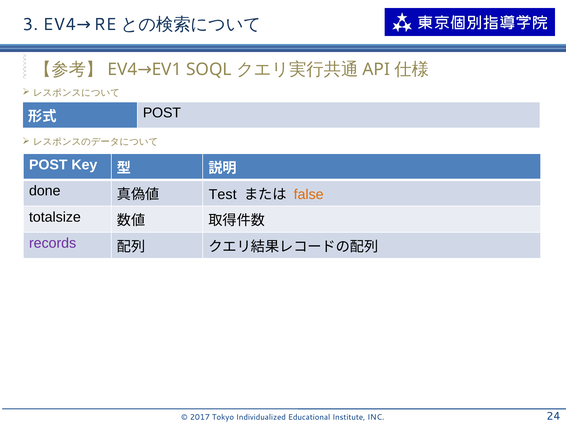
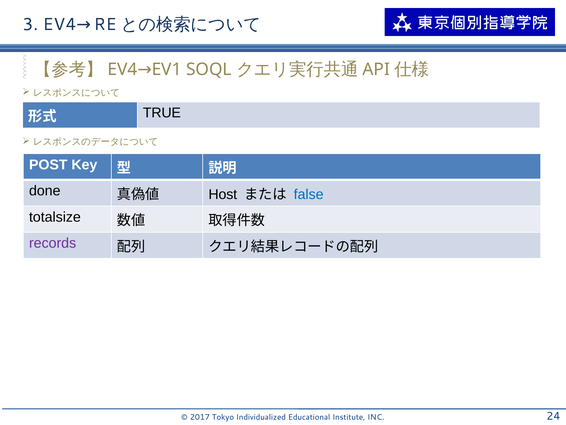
POST at (162, 113): POST -> TRUE
Test: Test -> Host
false colour: orange -> blue
